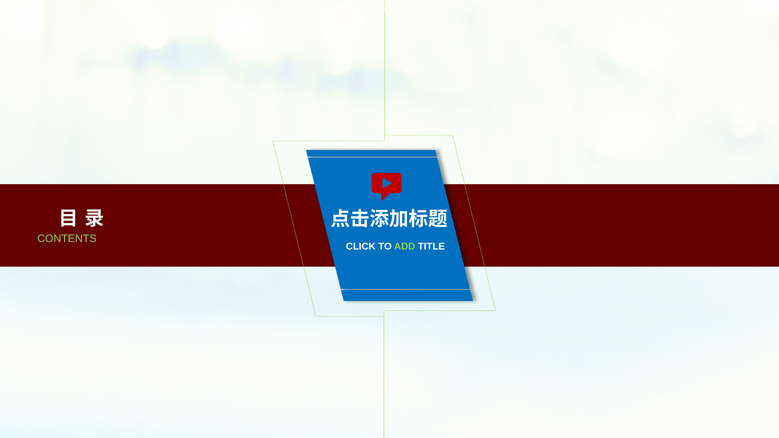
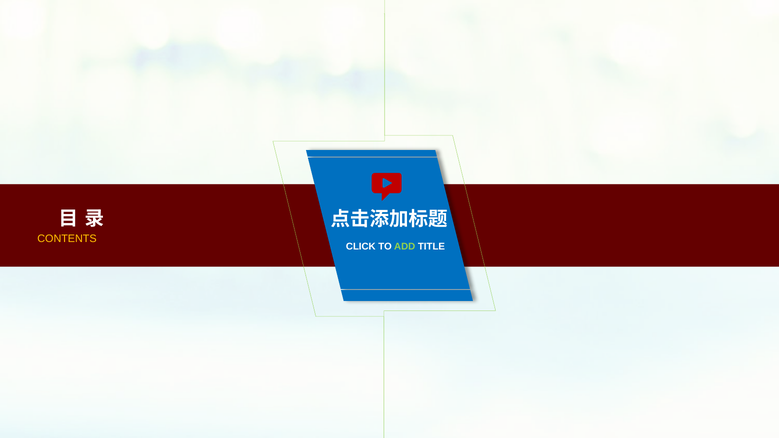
CONTENTS colour: light green -> yellow
